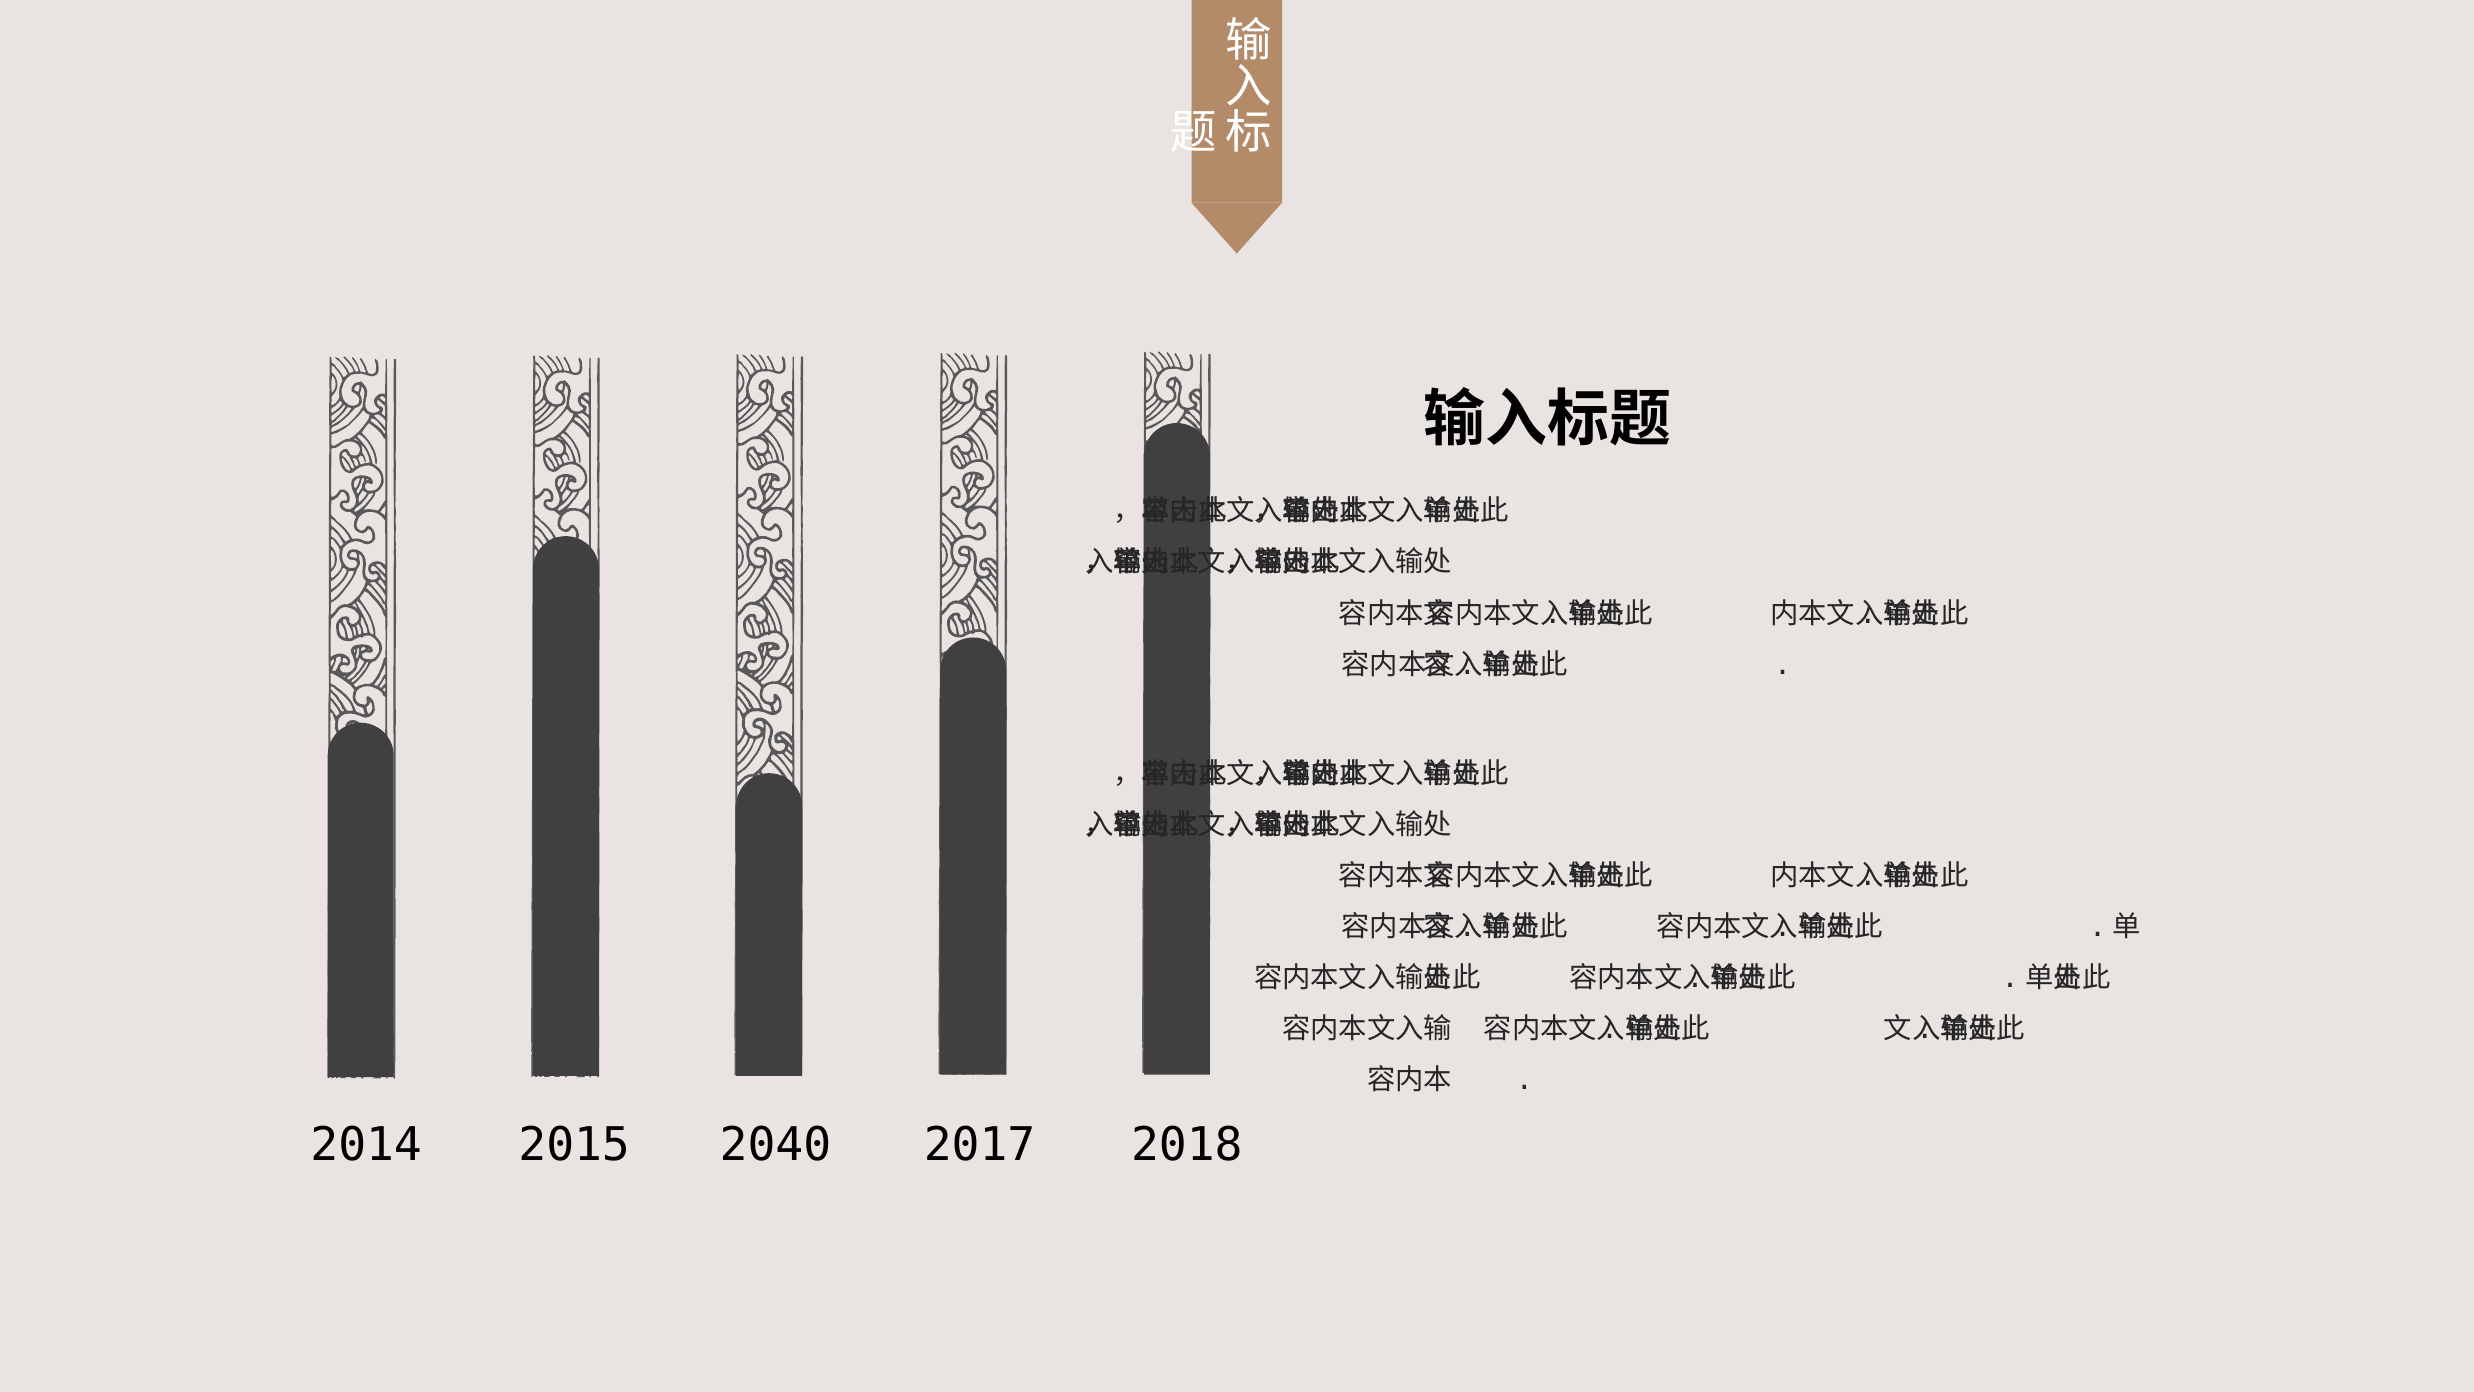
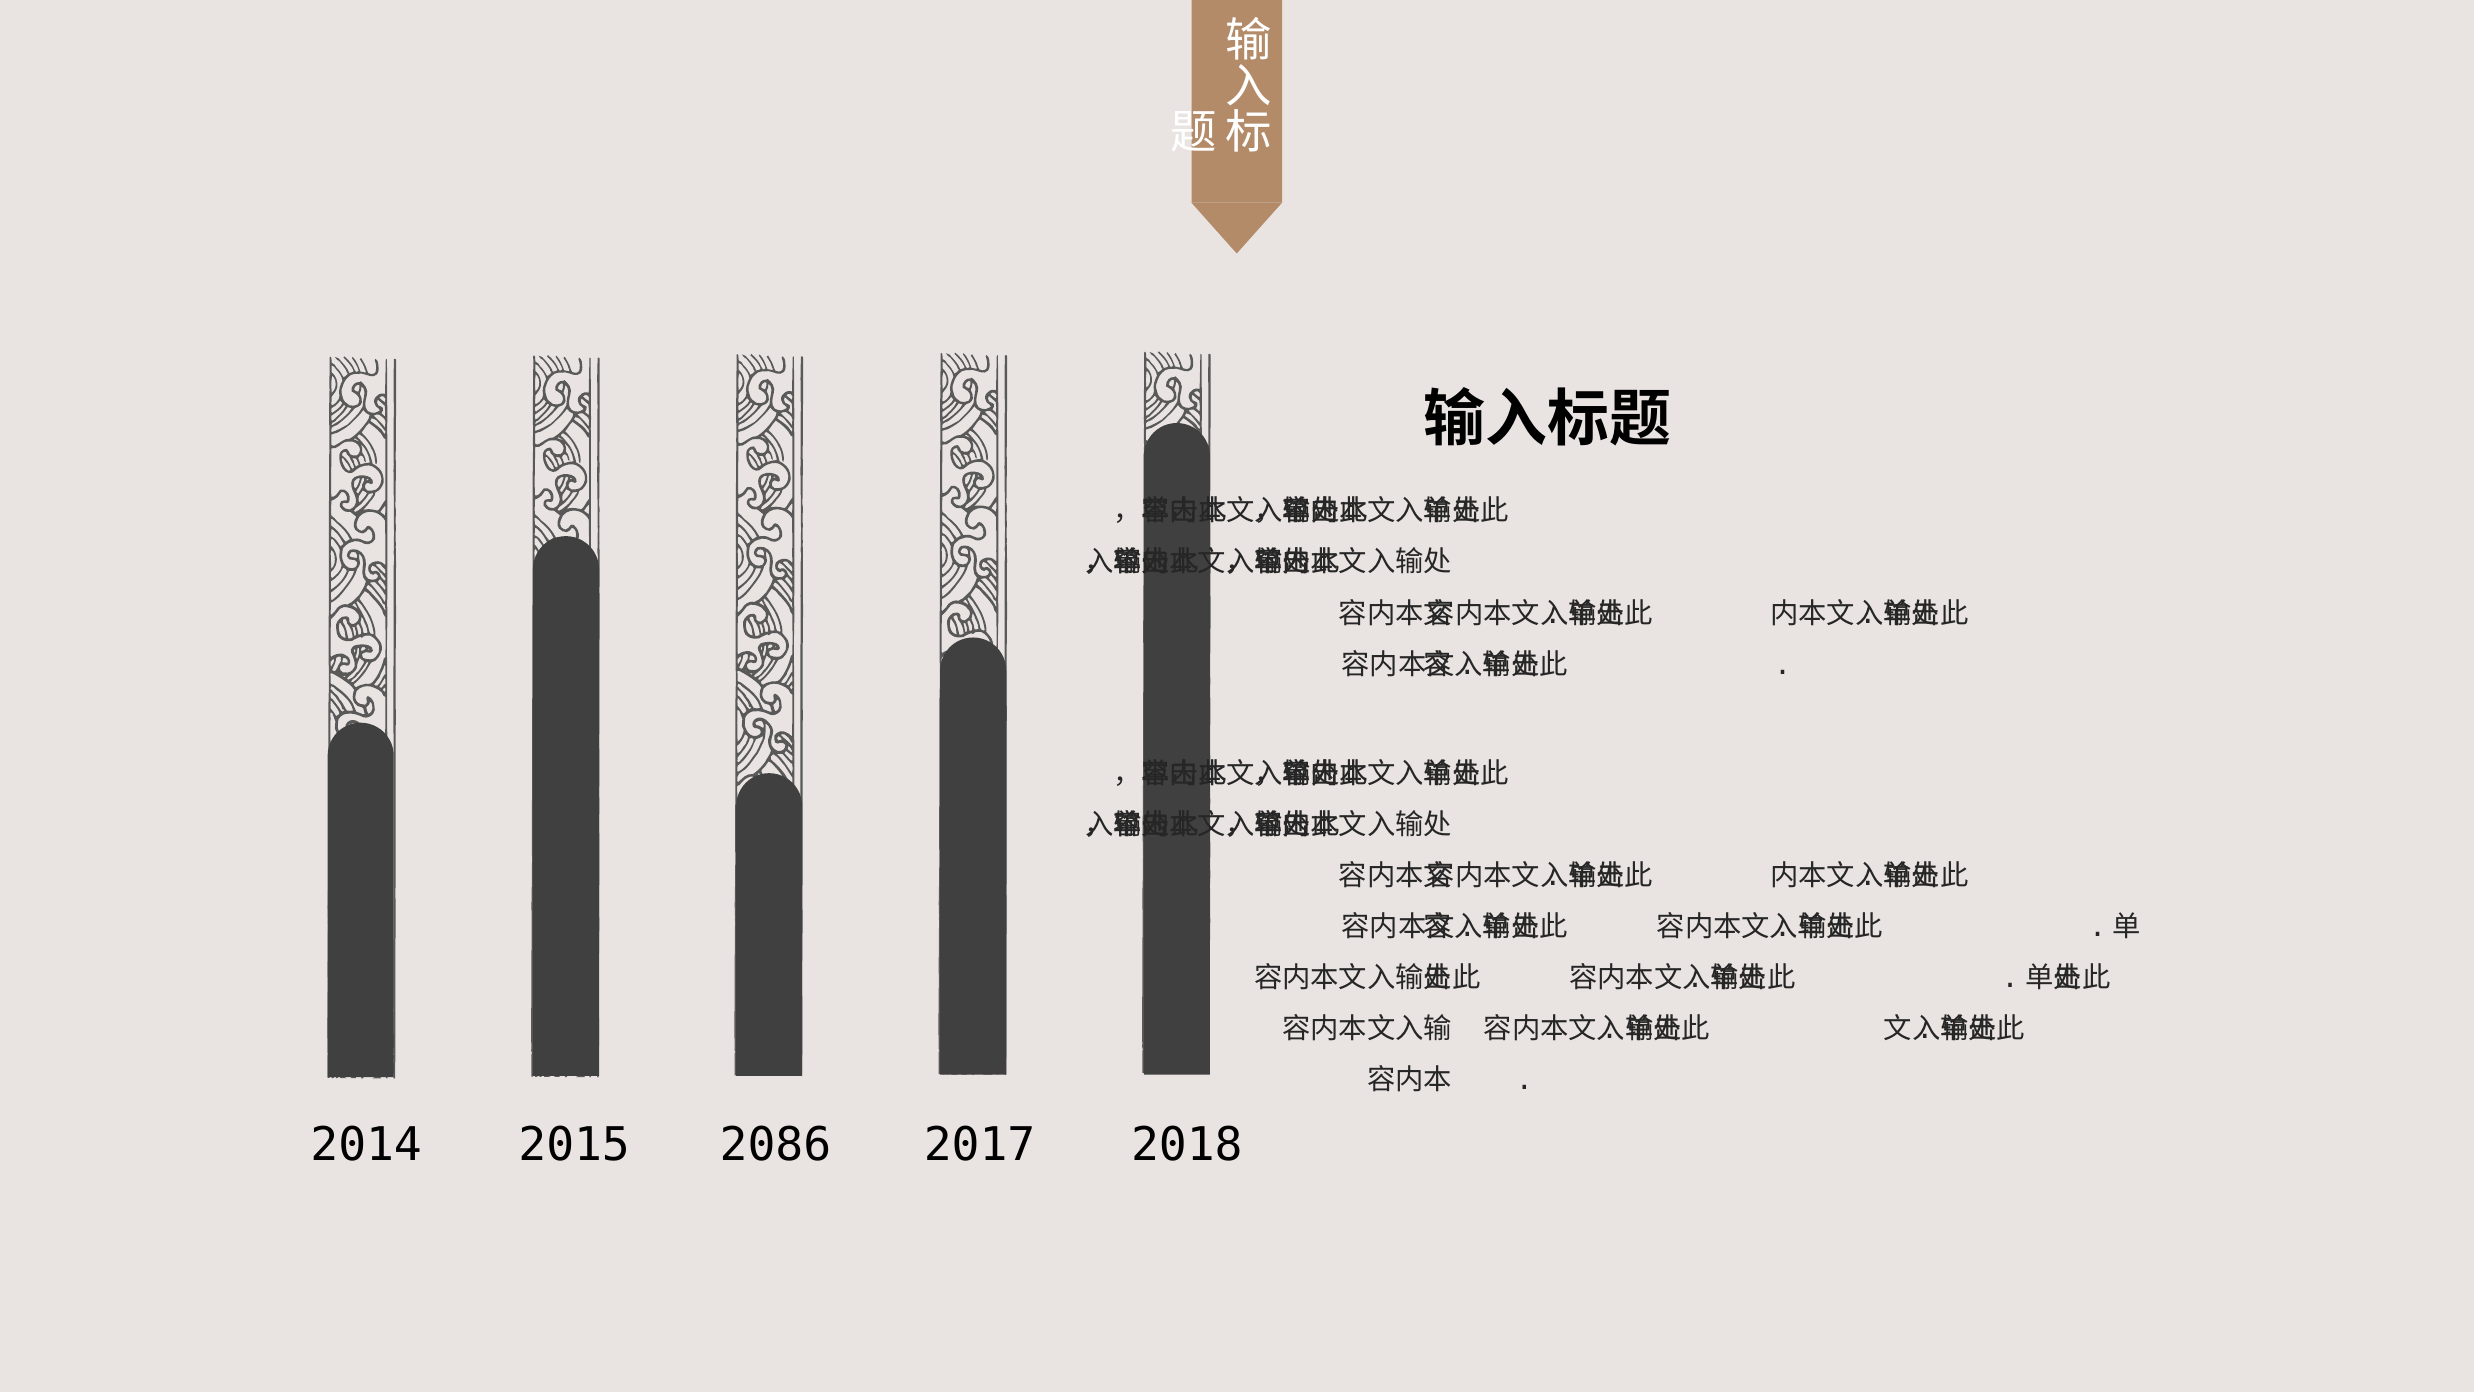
2040: 2040 -> 2086
